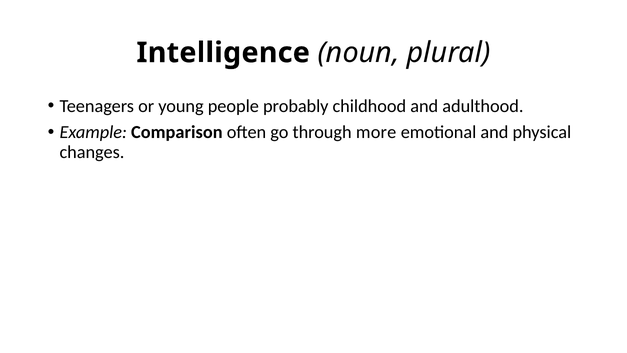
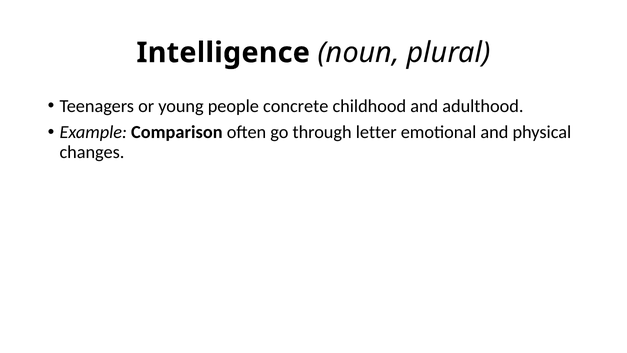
probably: probably -> concrete
more: more -> letter
